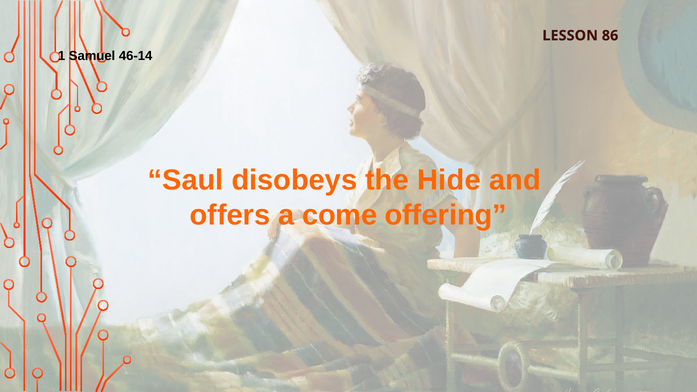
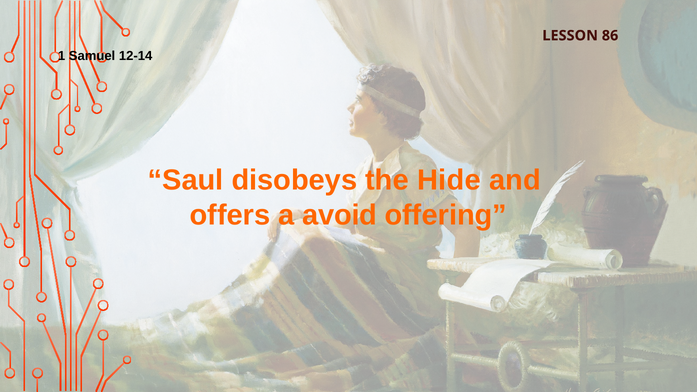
46-14: 46-14 -> 12-14
come: come -> avoid
